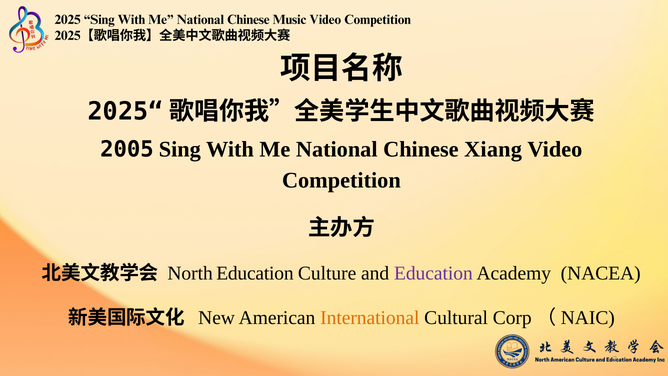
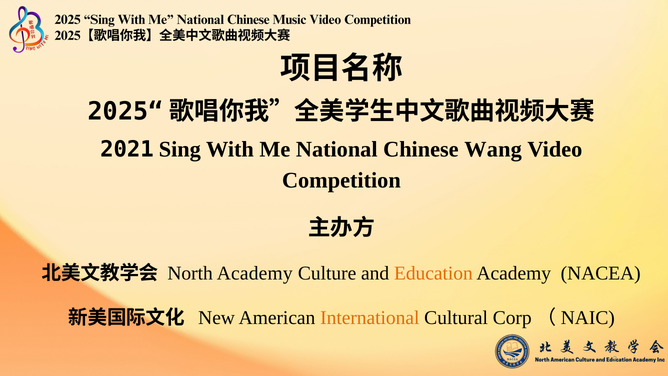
2005: 2005 -> 2021
Xiang: Xiang -> Wang
North Education: Education -> Academy
Education at (433, 273) colour: purple -> orange
